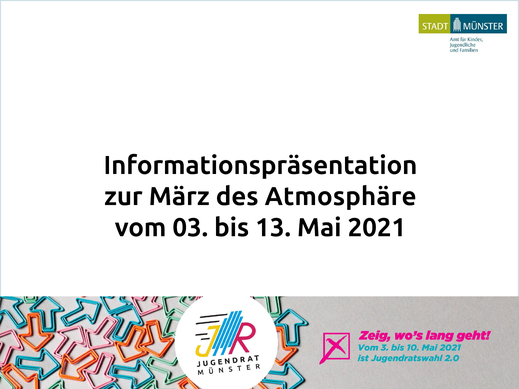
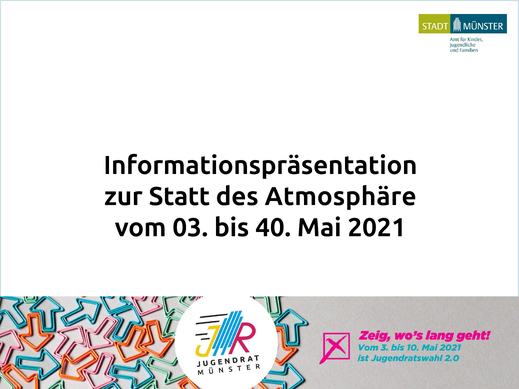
März: März -> Statt
13: 13 -> 40
